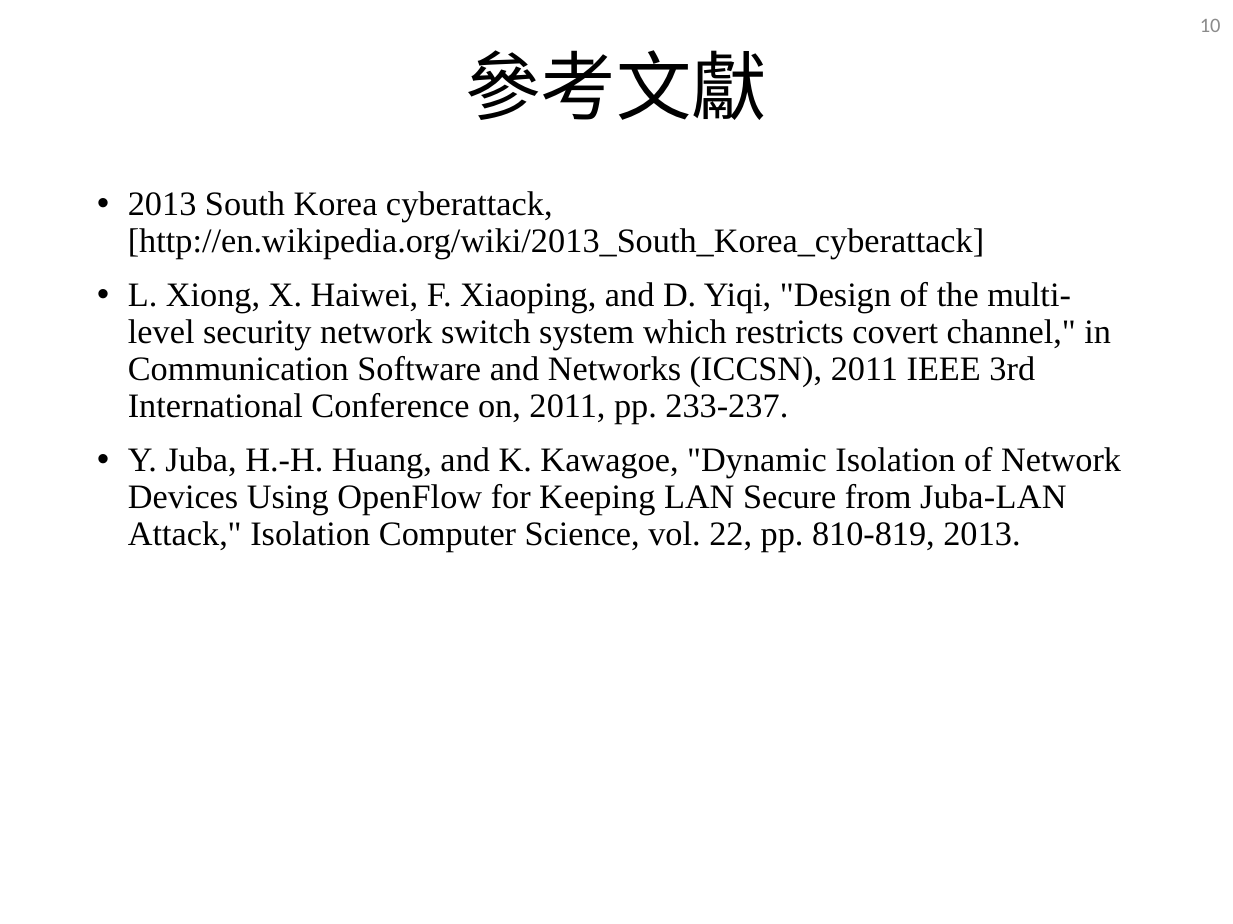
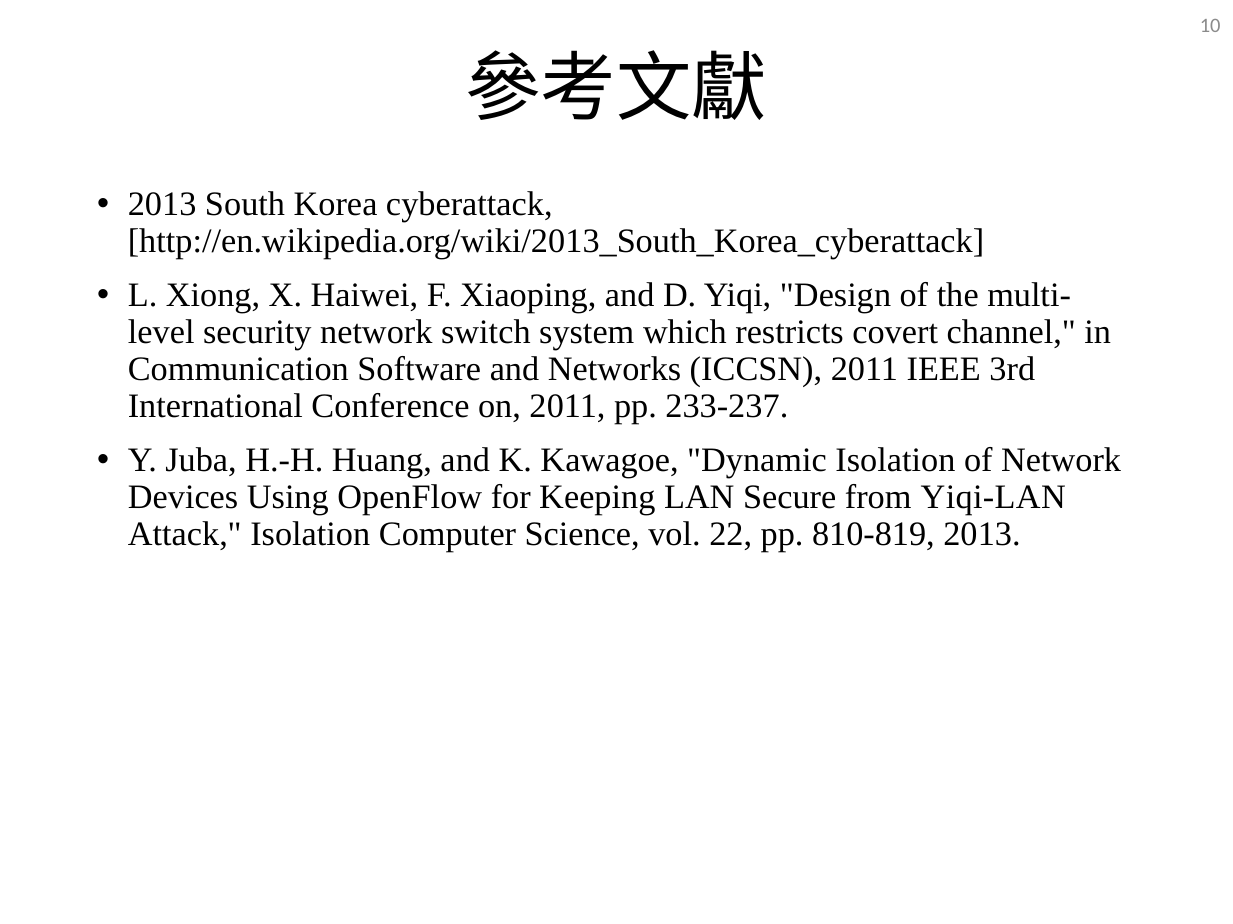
Juba-LAN: Juba-LAN -> Yiqi-LAN
